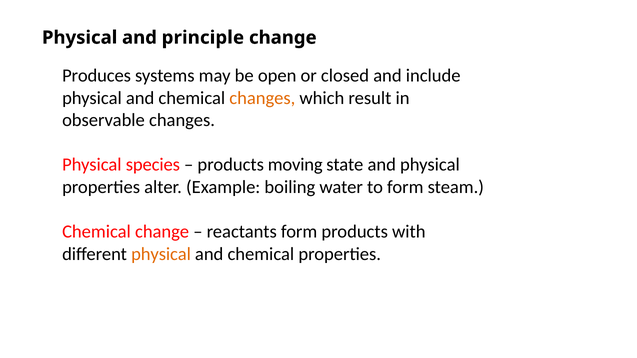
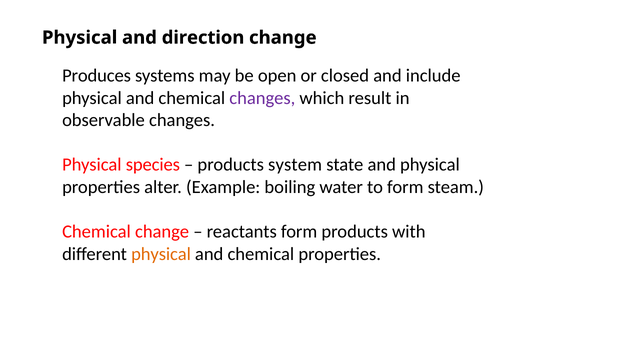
principle: principle -> direction
changes at (262, 98) colour: orange -> purple
moving: moving -> system
